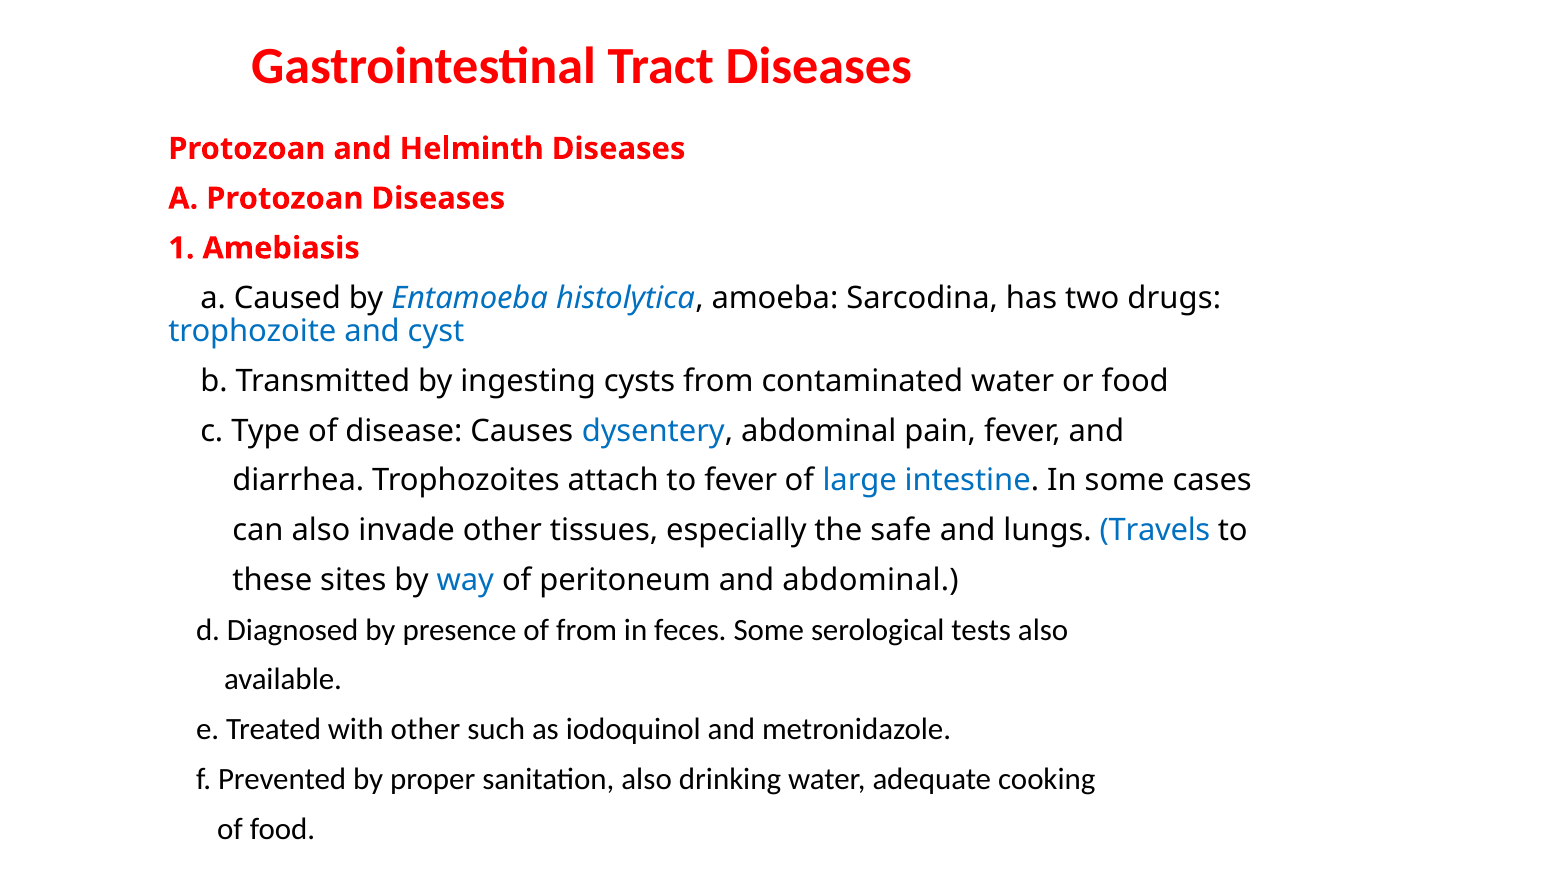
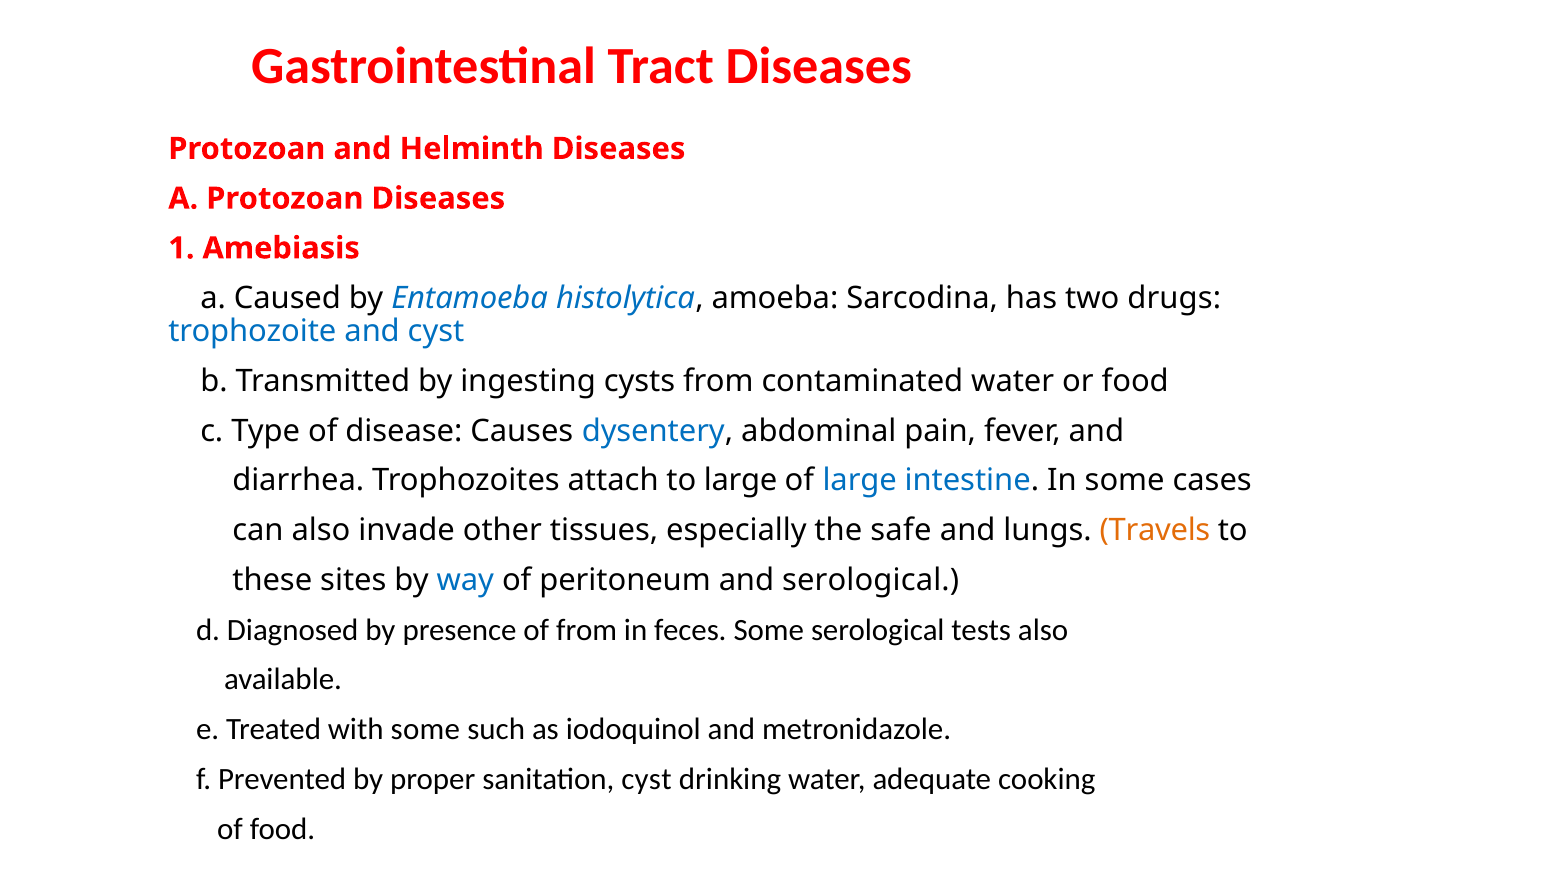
to fever: fever -> large
Travels colour: blue -> orange
and abdominal: abdominal -> serological
with other: other -> some
sanitation also: also -> cyst
